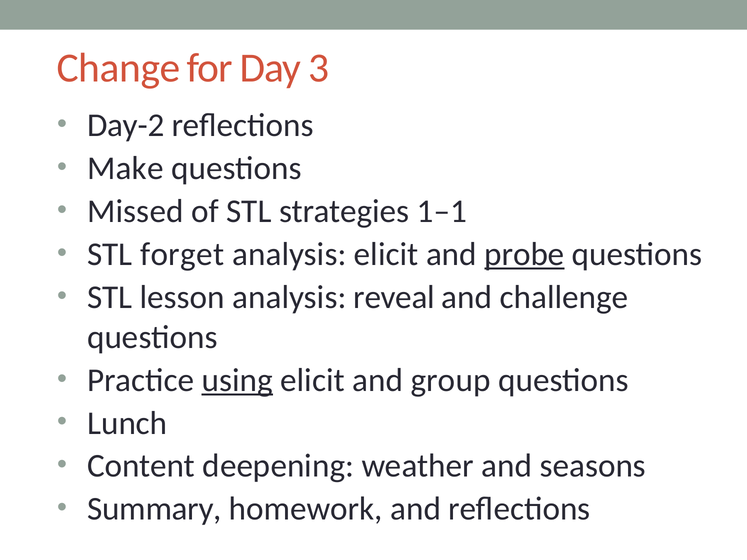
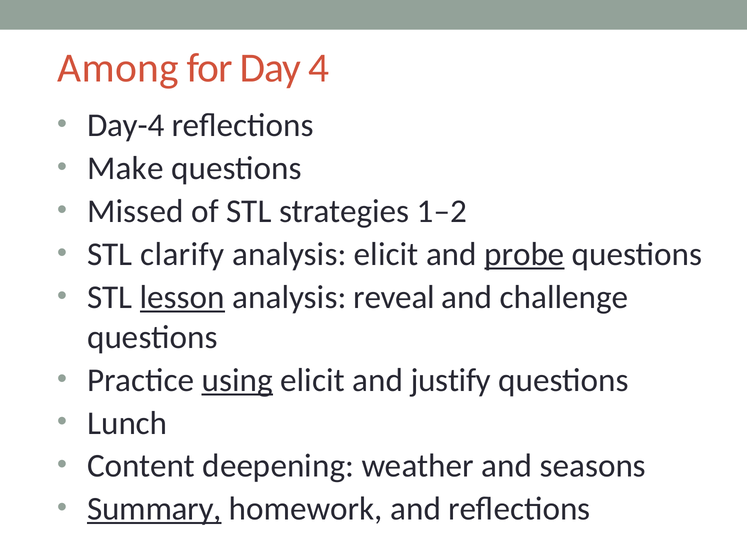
Change: Change -> Among
3: 3 -> 4
Day-2: Day-2 -> Day-4
1–1: 1–1 -> 1–2
forget: forget -> clarify
lesson underline: none -> present
group: group -> justify
Summary underline: none -> present
